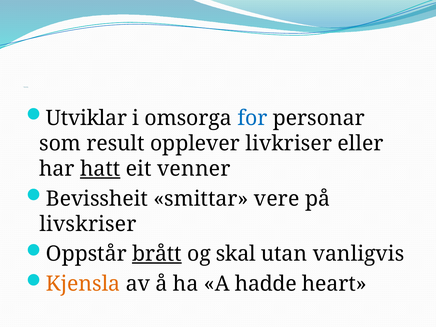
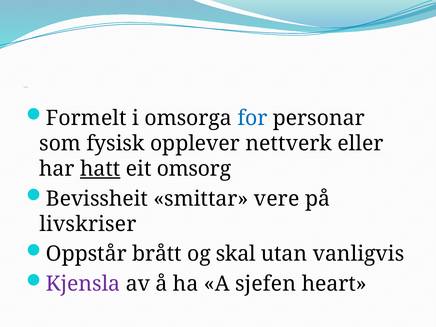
Utviklar: Utviklar -> Formelt
result: result -> fysisk
livkriser: livkriser -> nettverk
venner: venner -> omsorg
brått underline: present -> none
Kjensla colour: orange -> purple
hadde: hadde -> sjefen
